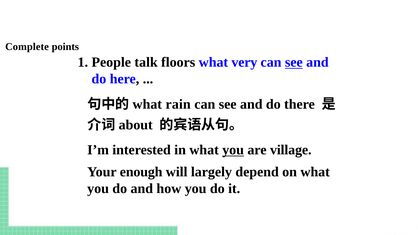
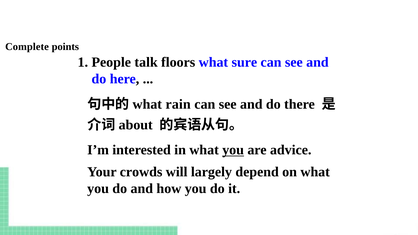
very: very -> sure
see at (294, 62) underline: present -> none
village: village -> advice
enough: enough -> crowds
